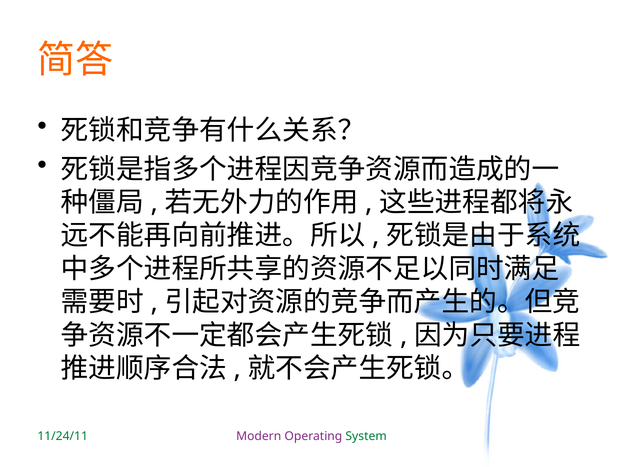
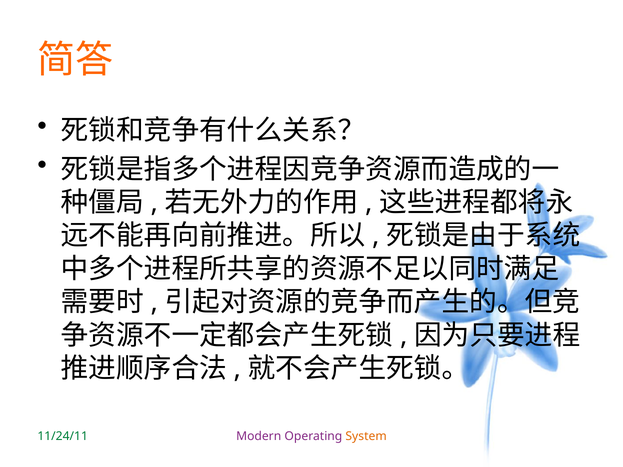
System colour: green -> orange
